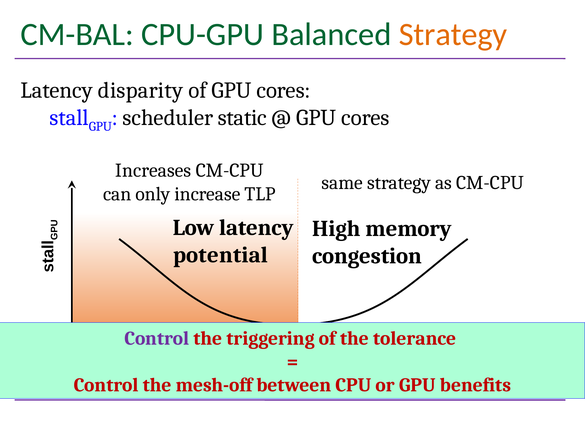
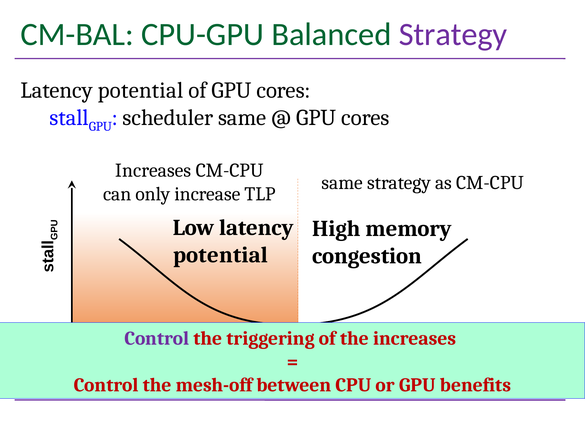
Strategy at (453, 34) colour: orange -> purple
disparity at (141, 90): disparity -> potential
scheduler static: static -> same
the tolerance: tolerance -> increases
